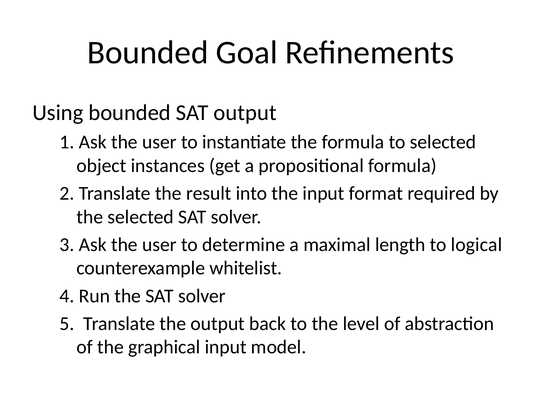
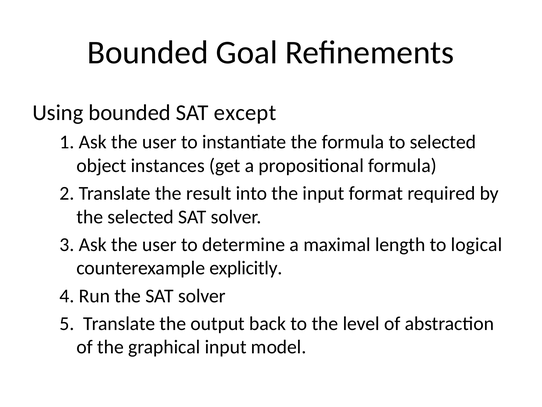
SAT output: output -> except
whitelist: whitelist -> explicitly
